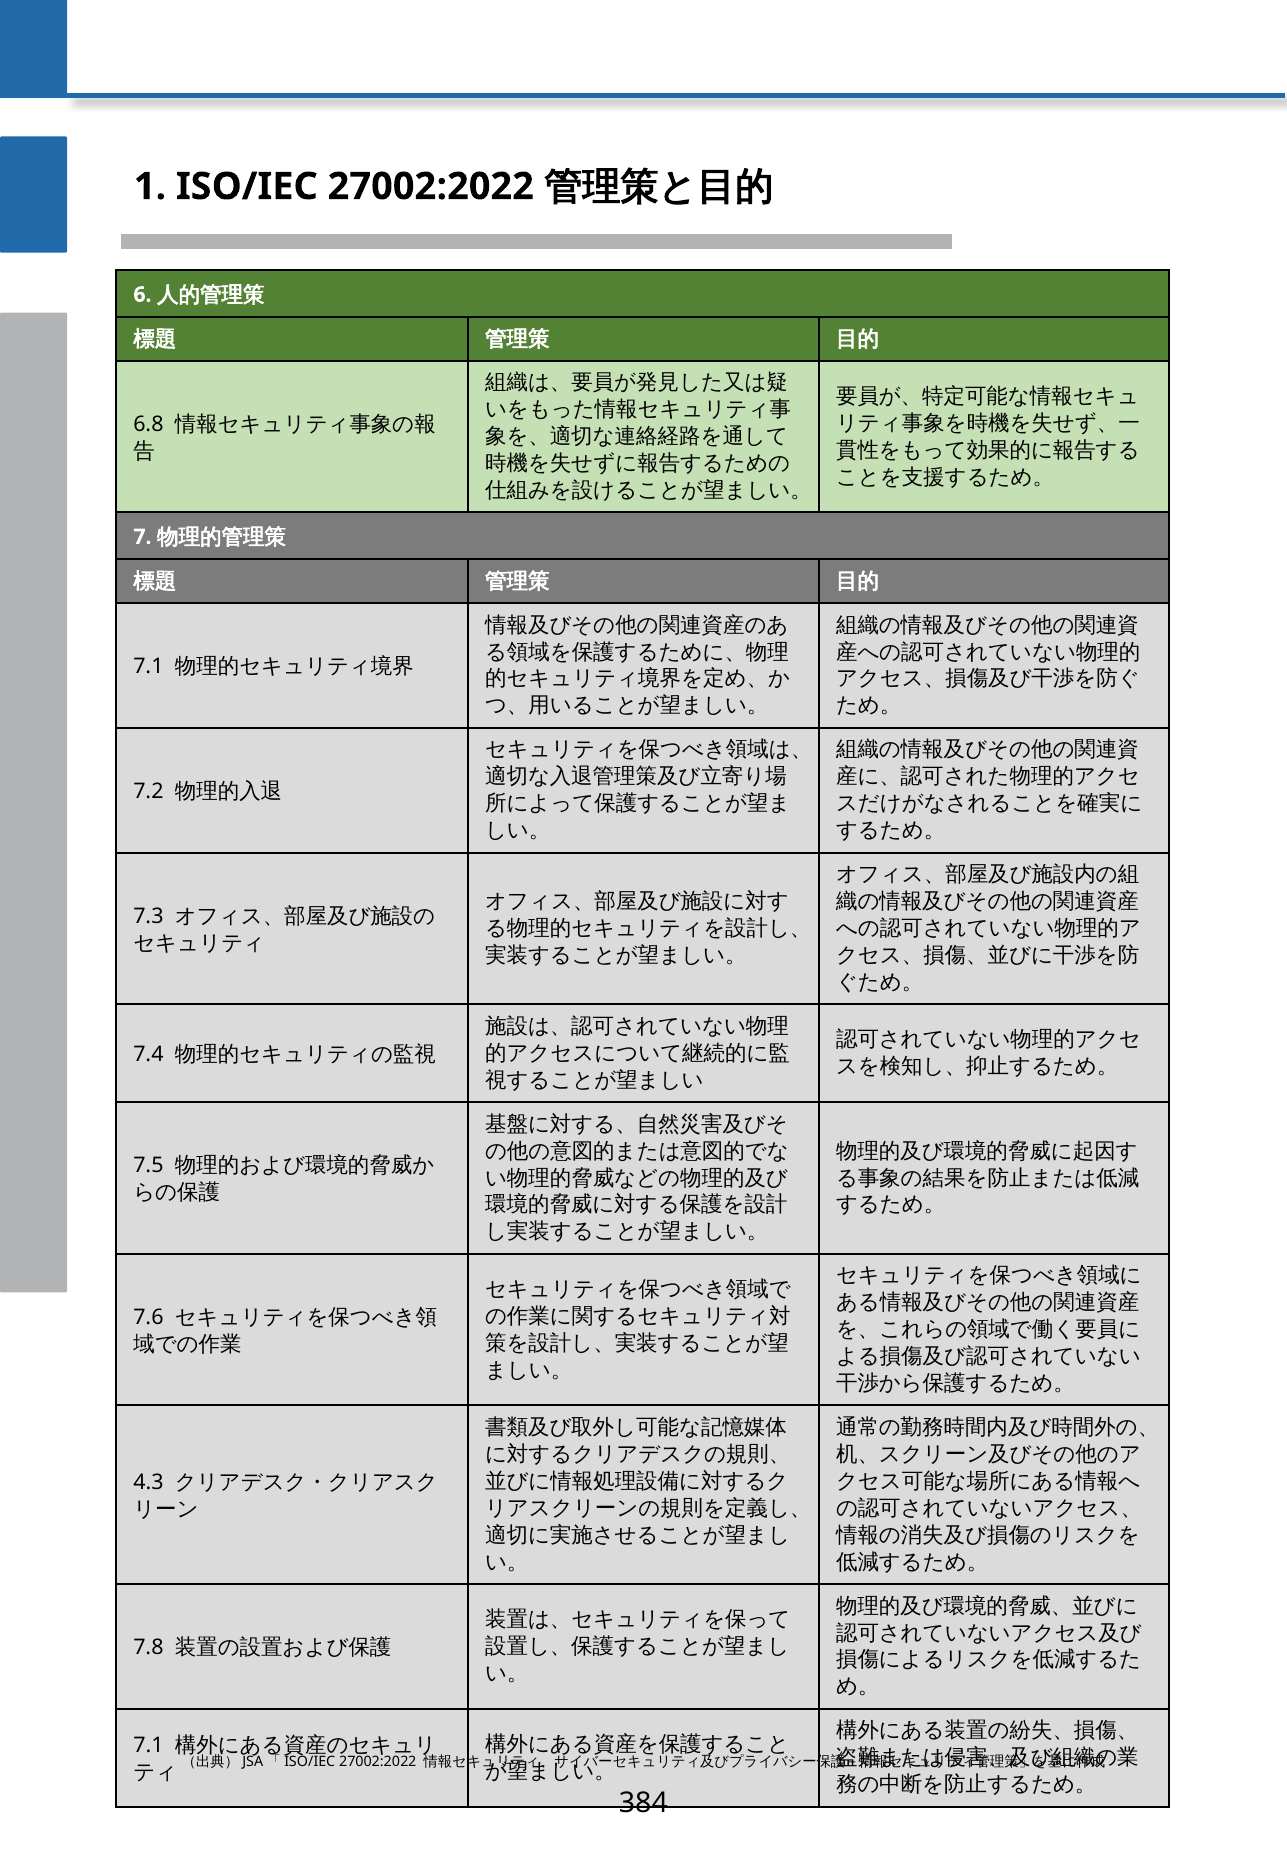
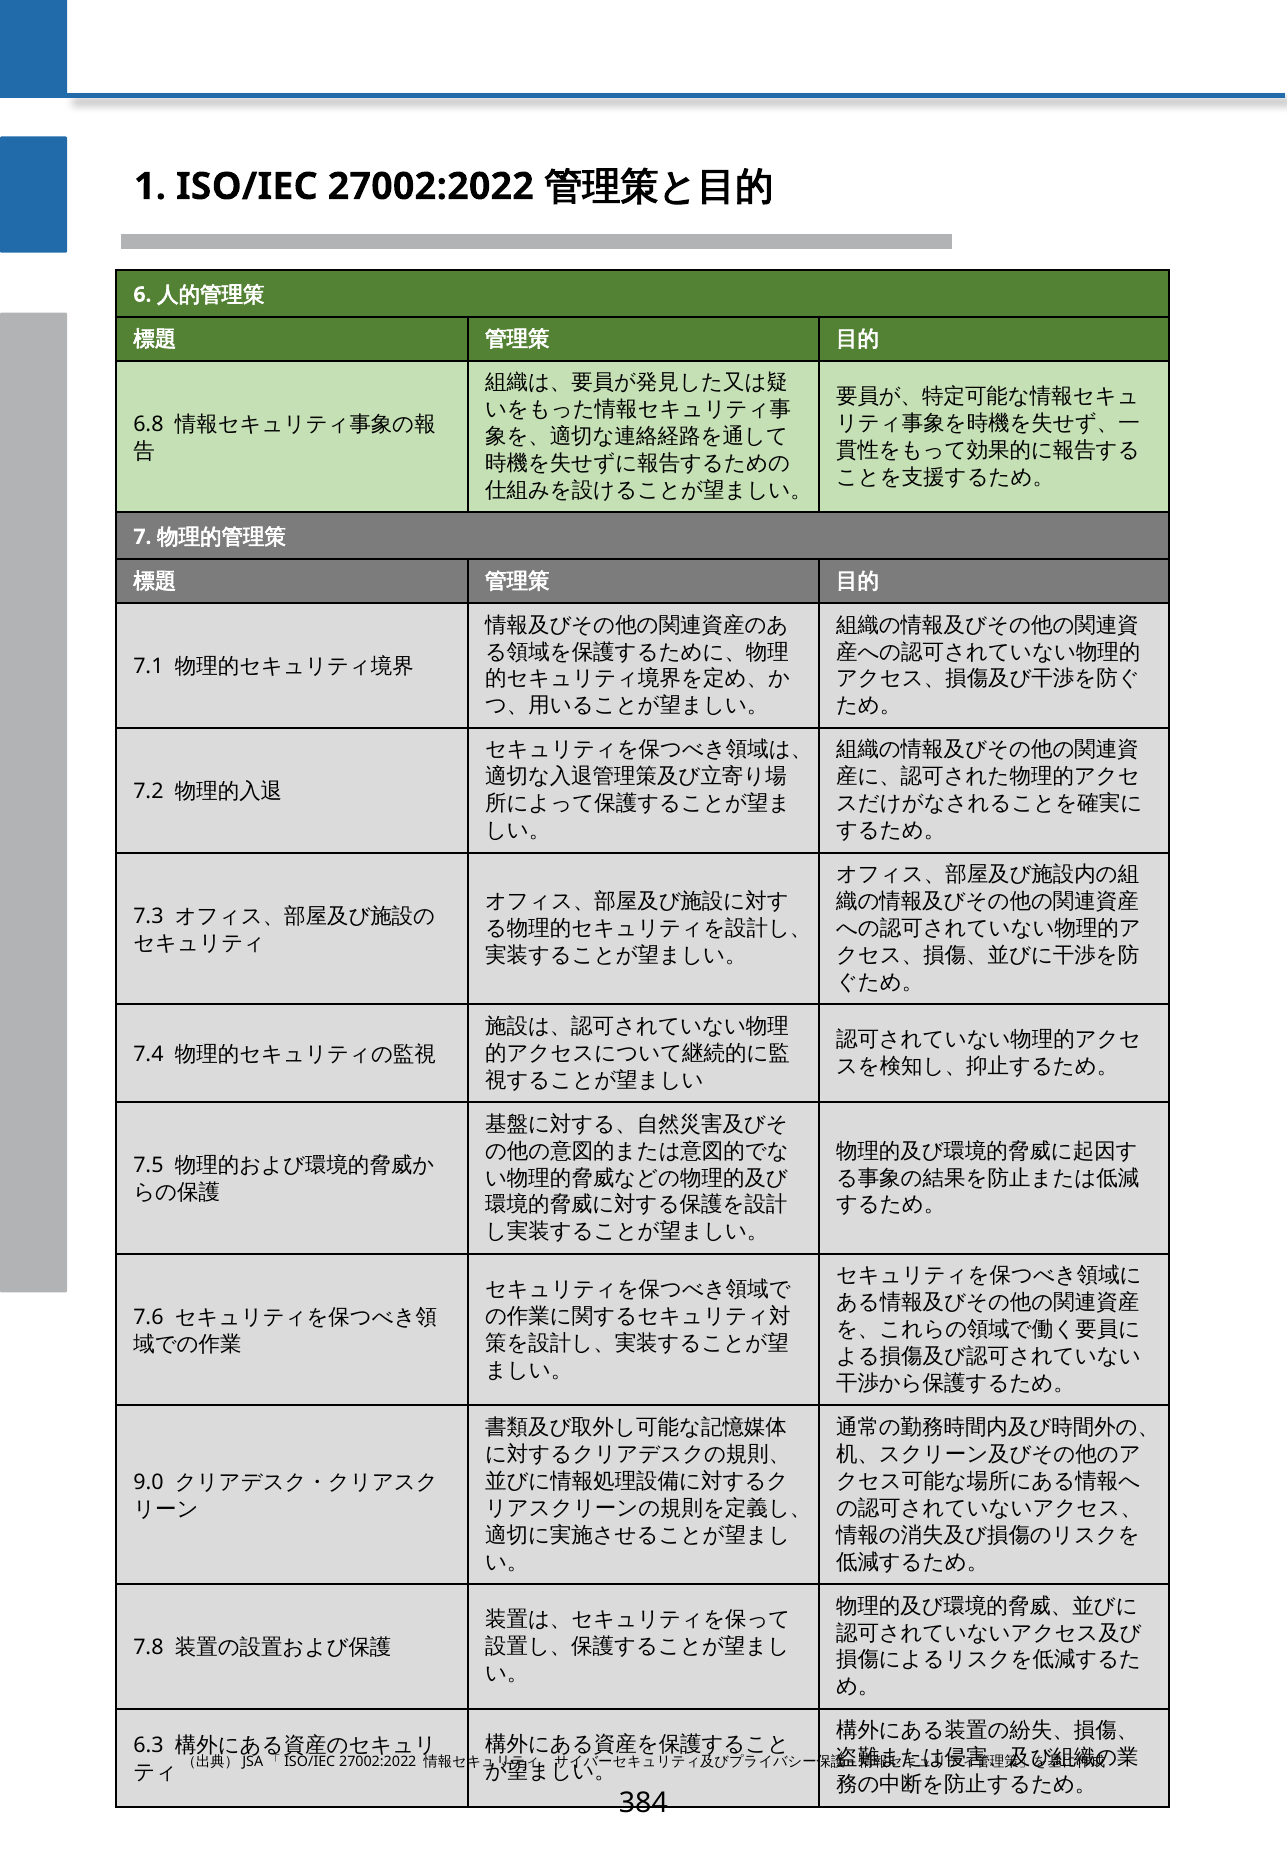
4.3: 4.3 -> 9.0
7.1 at (149, 1745): 7.1 -> 6.3
